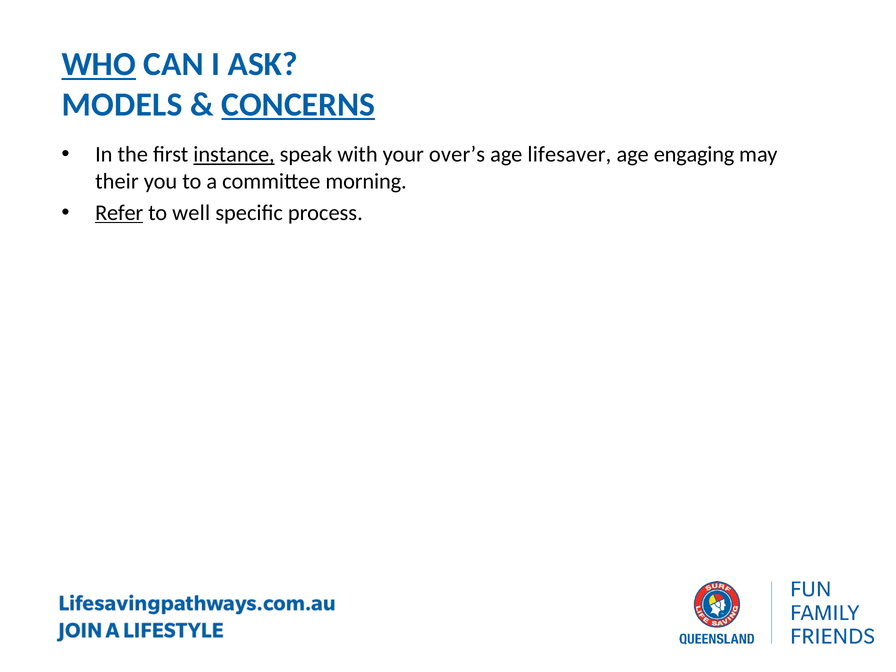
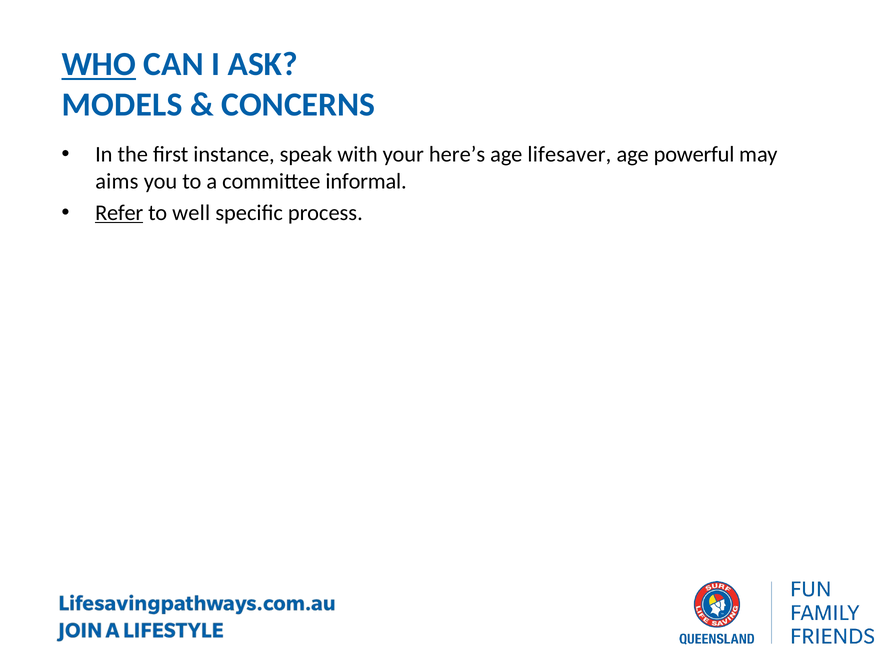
CONCERNS underline: present -> none
instance underline: present -> none
over’s: over’s -> here’s
engaging: engaging -> powerful
their: their -> aims
morning: morning -> informal
